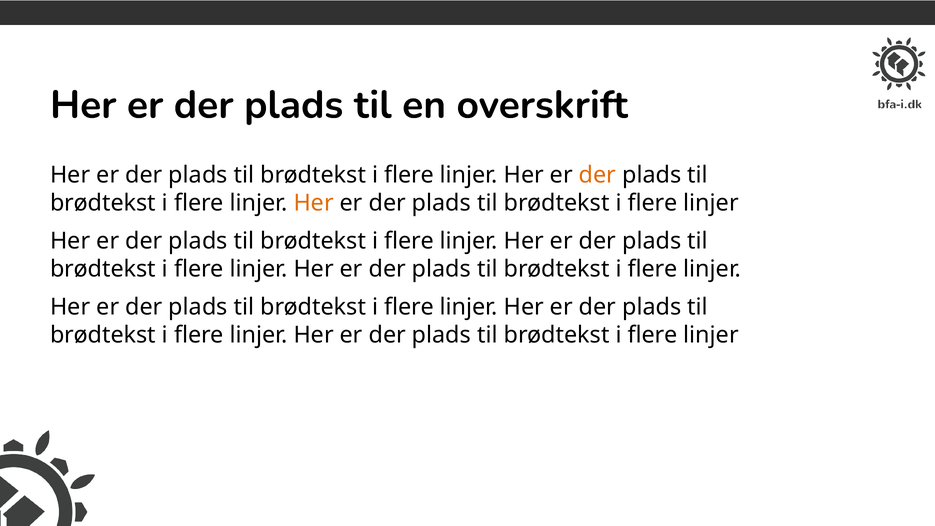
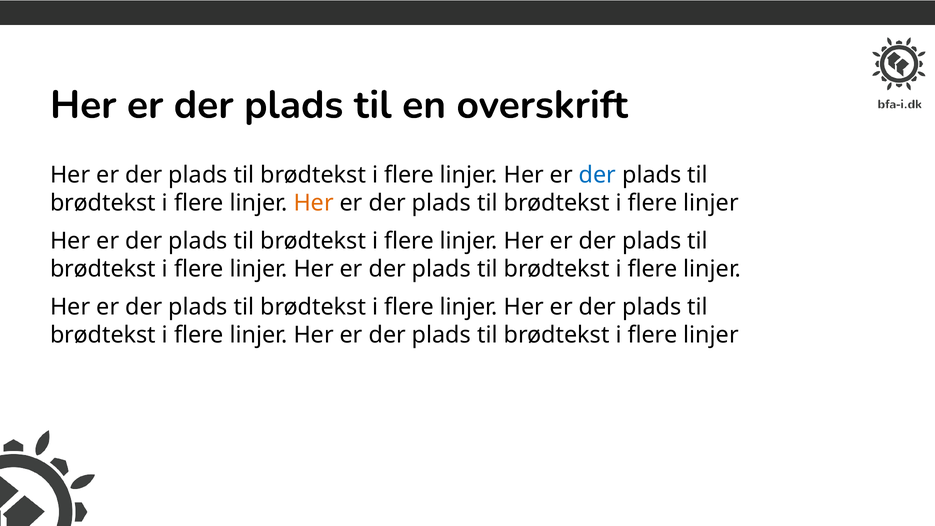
der at (597, 175) colour: orange -> blue
